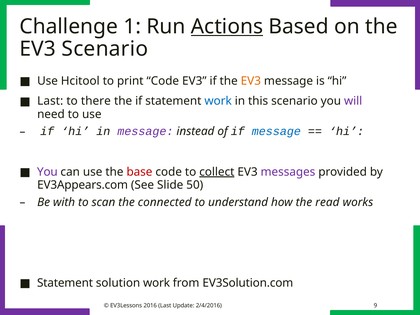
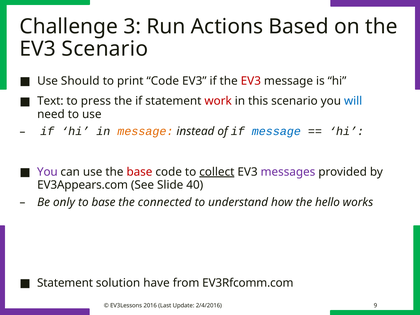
1: 1 -> 3
Actions underline: present -> none
Hcitool: Hcitool -> Should
EV3 at (251, 81) colour: orange -> red
Last at (50, 101): Last -> Text
there: there -> press
work at (218, 101) colour: blue -> red
will colour: purple -> blue
message at (145, 131) colour: purple -> orange
50: 50 -> 40
with: with -> only
to scan: scan -> base
read: read -> hello
solution work: work -> have
EV3Solution.com: EV3Solution.com -> EV3Rfcomm.com
